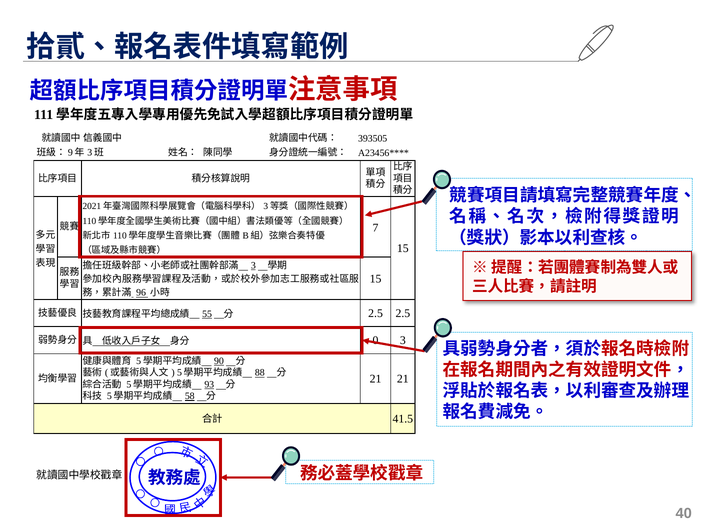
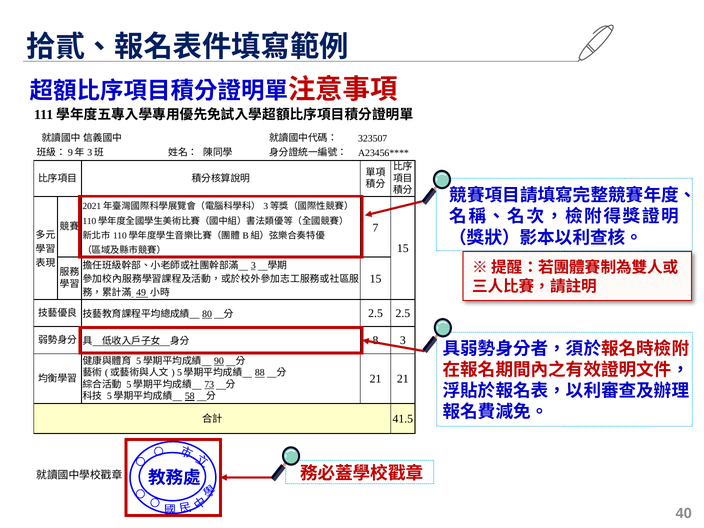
393505: 393505 -> 323507
96: 96 -> 49
55: 55 -> 80
0: 0 -> 8
93: 93 -> 73
